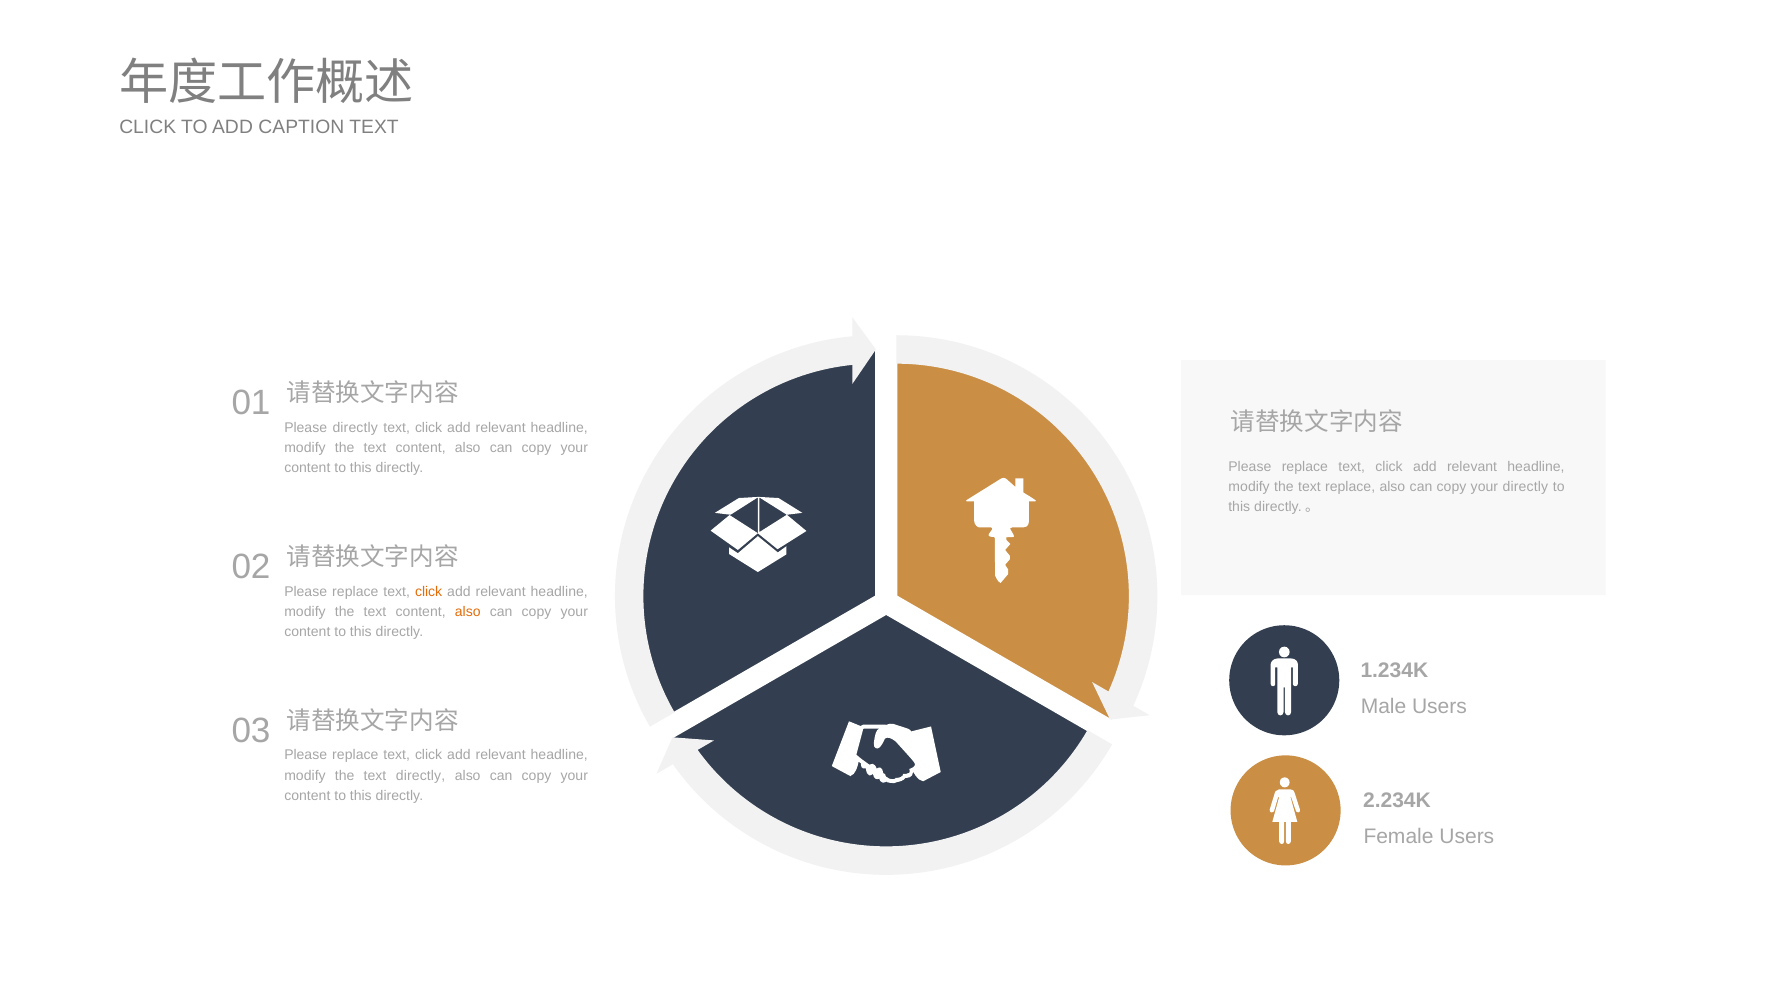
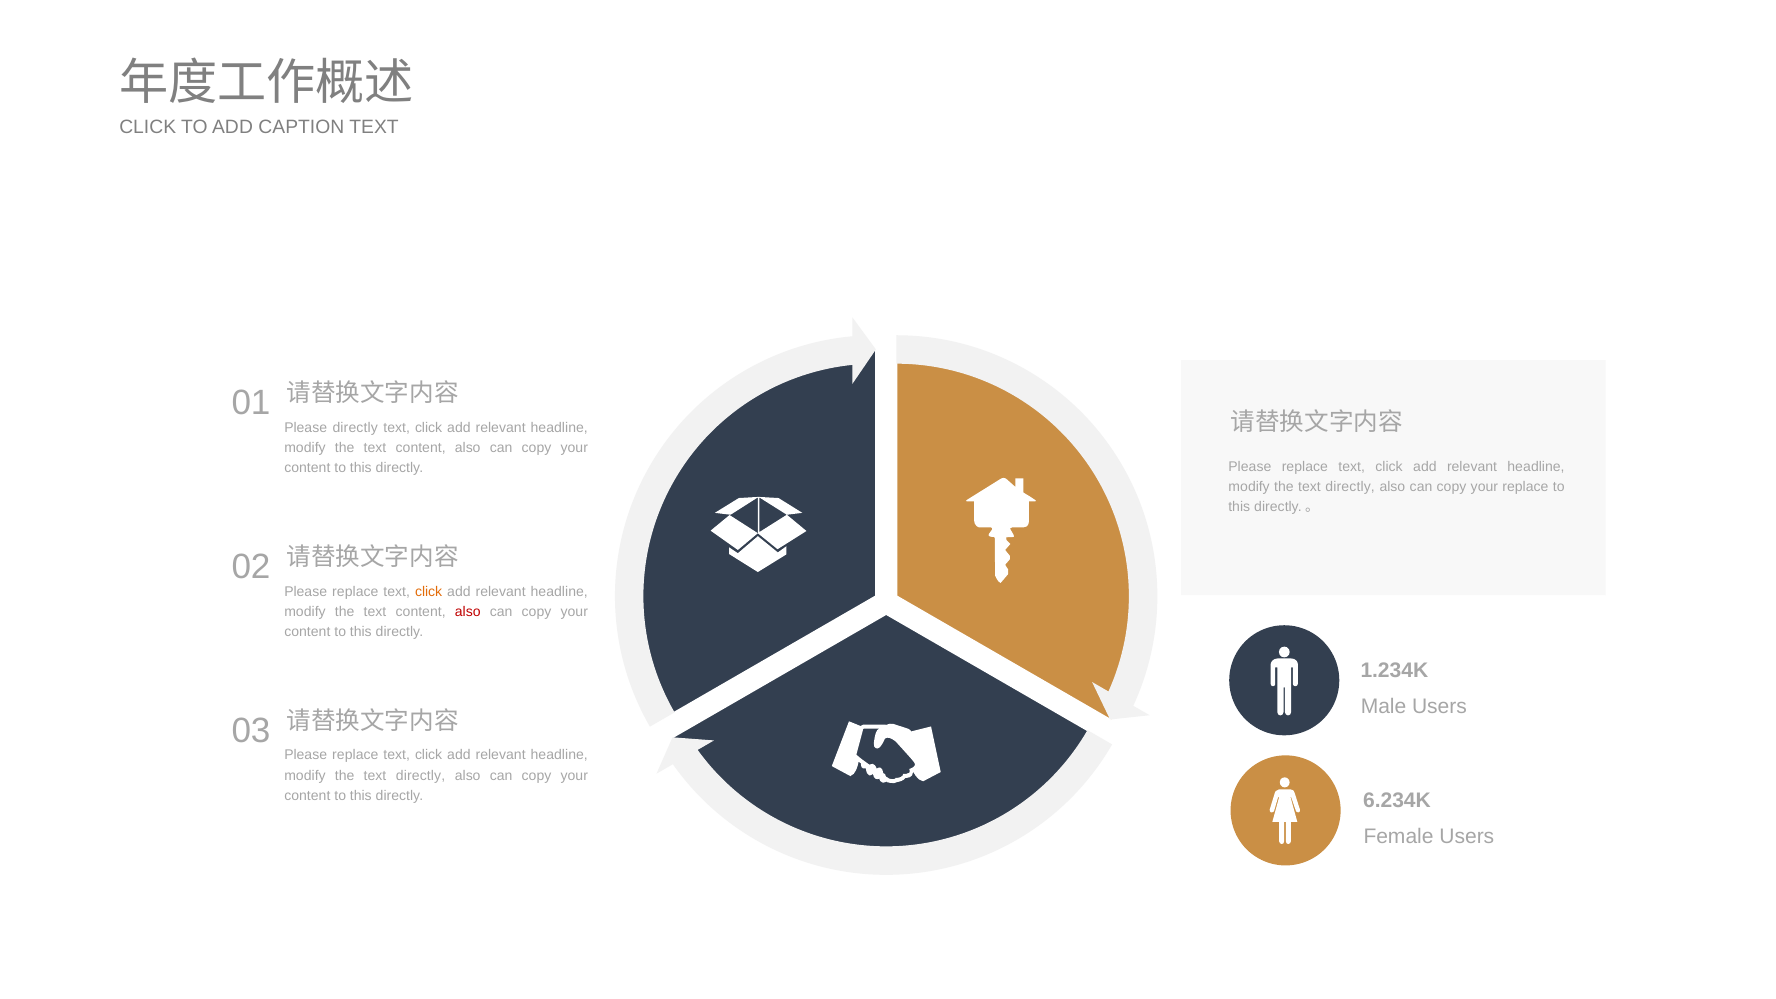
replace at (1350, 487): replace -> directly
your directly: directly -> replace
also at (468, 612) colour: orange -> red
2.234K: 2.234K -> 6.234K
